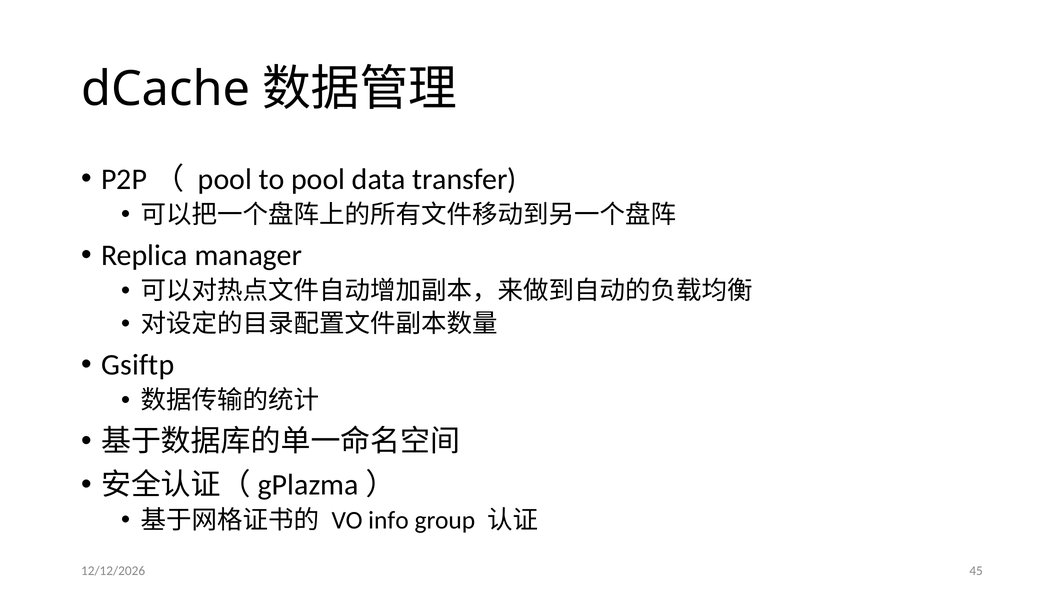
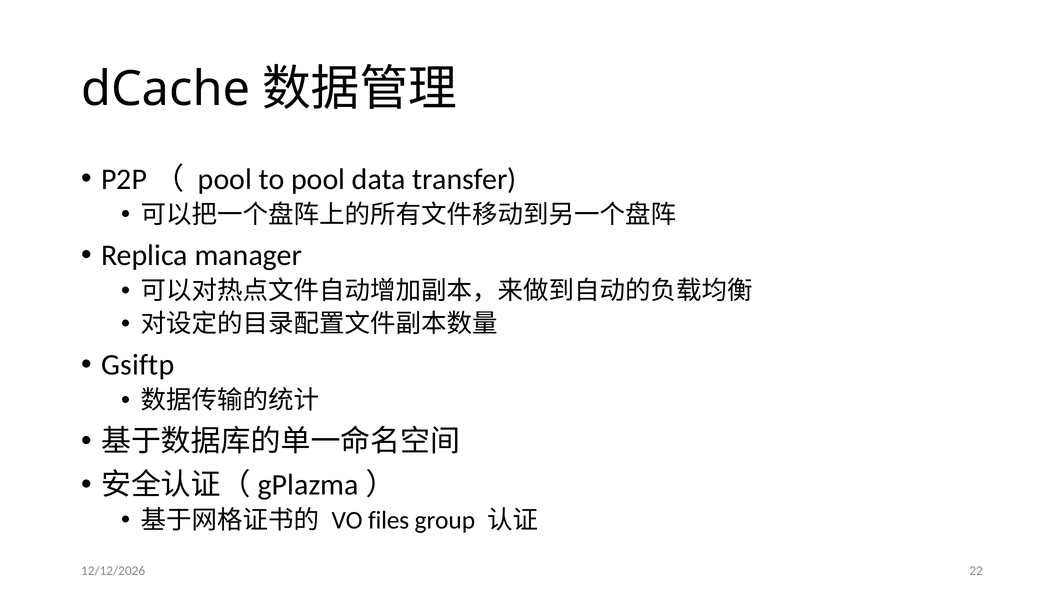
info: info -> files
45: 45 -> 22
